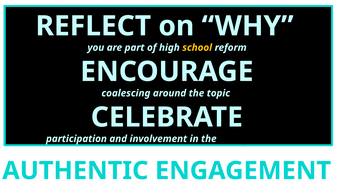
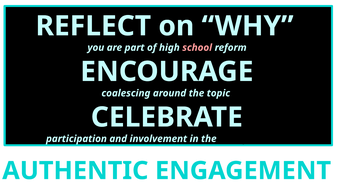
school colour: yellow -> pink
